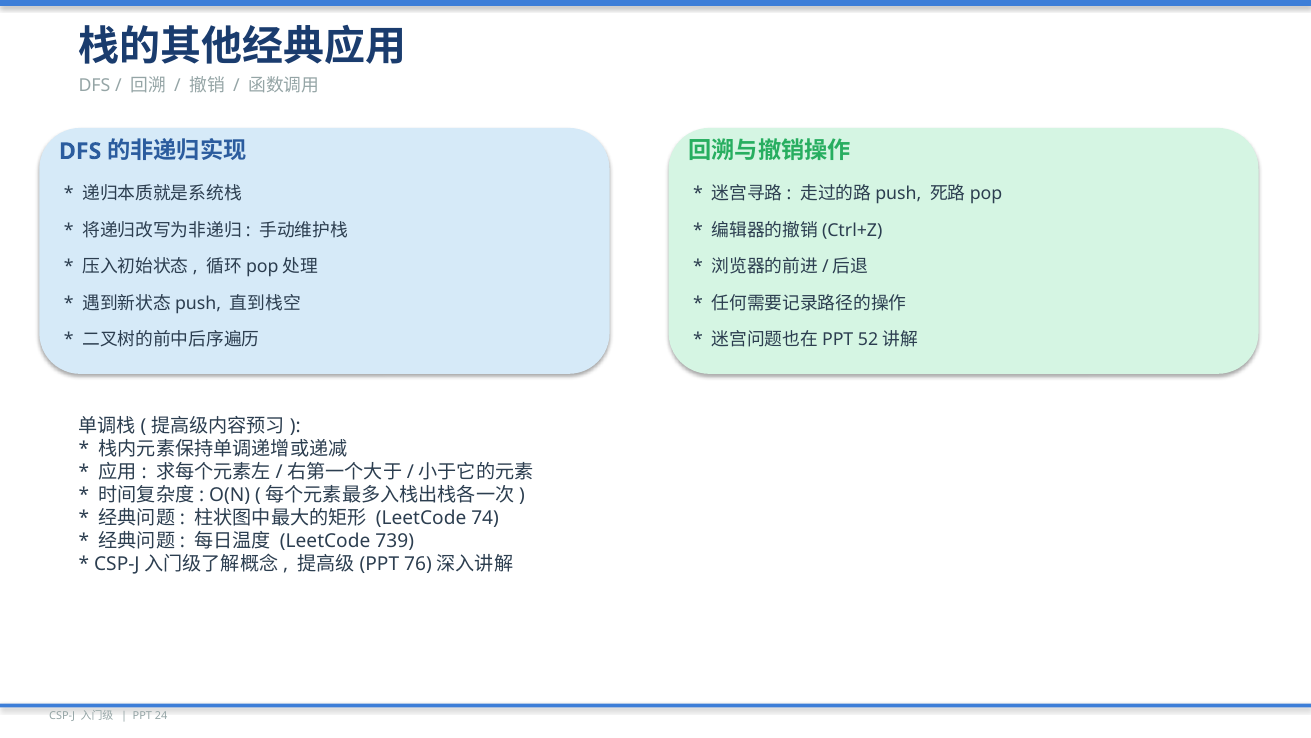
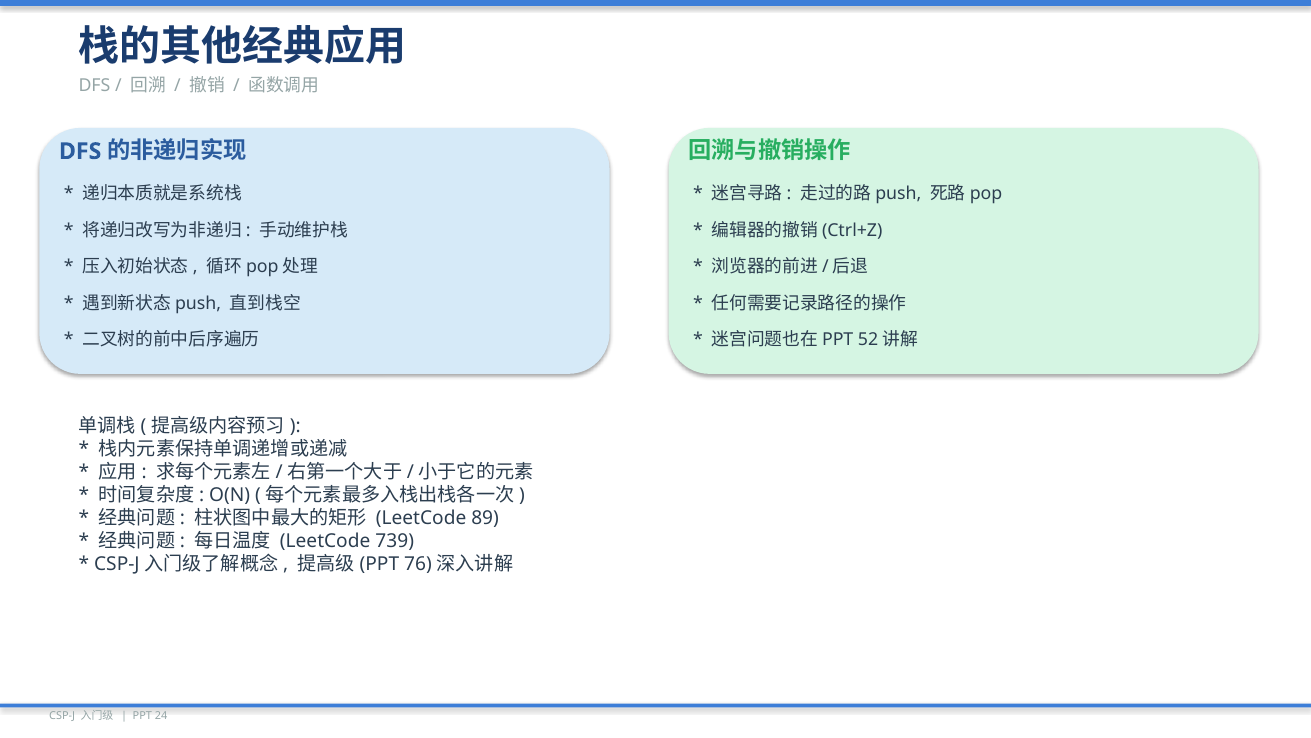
74: 74 -> 89
